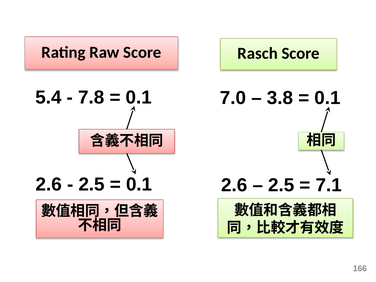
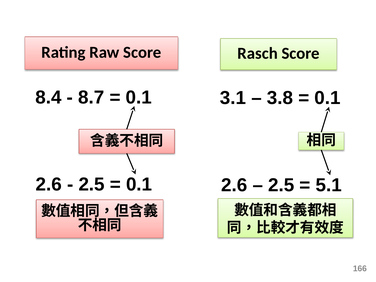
5.4: 5.4 -> 8.4
7.8: 7.8 -> 8.7
7.0: 7.0 -> 3.1
7.1: 7.1 -> 5.1
